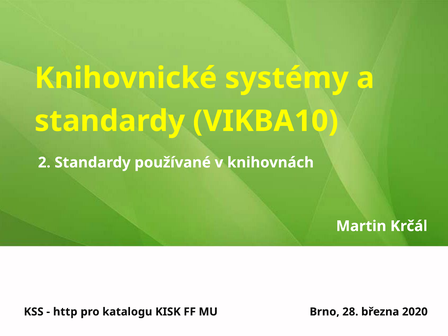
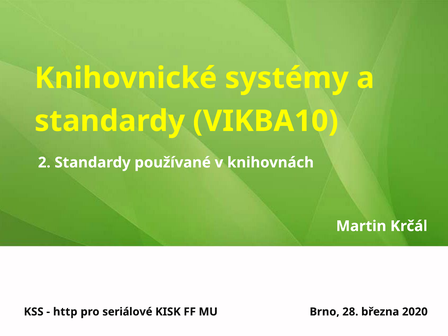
katalogu: katalogu -> seriálové
